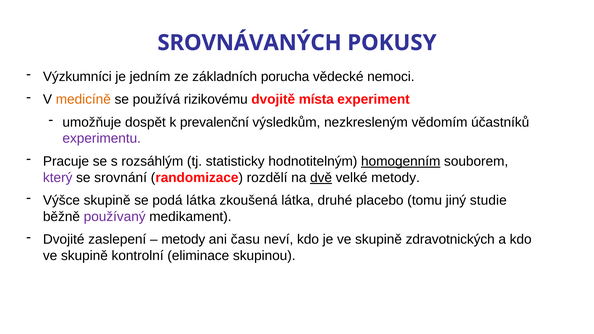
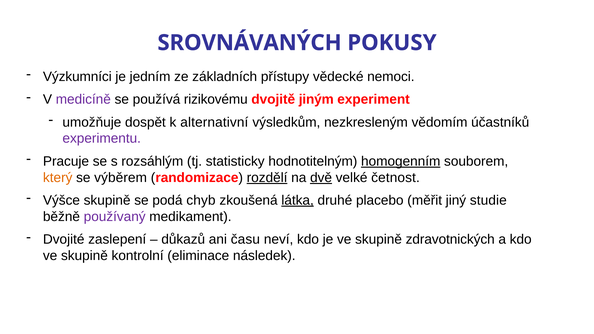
porucha: porucha -> přístupy
medicíně colour: orange -> purple
místa: místa -> jiným
prevalenční: prevalenční -> alternativní
který colour: purple -> orange
srovnání: srovnání -> výběrem
rozdělí underline: none -> present
velké metody: metody -> četnost
podá látka: látka -> chyb
látka at (298, 200) underline: none -> present
tomu: tomu -> měřit
metody at (183, 240): metody -> důkazů
skupinou: skupinou -> následek
